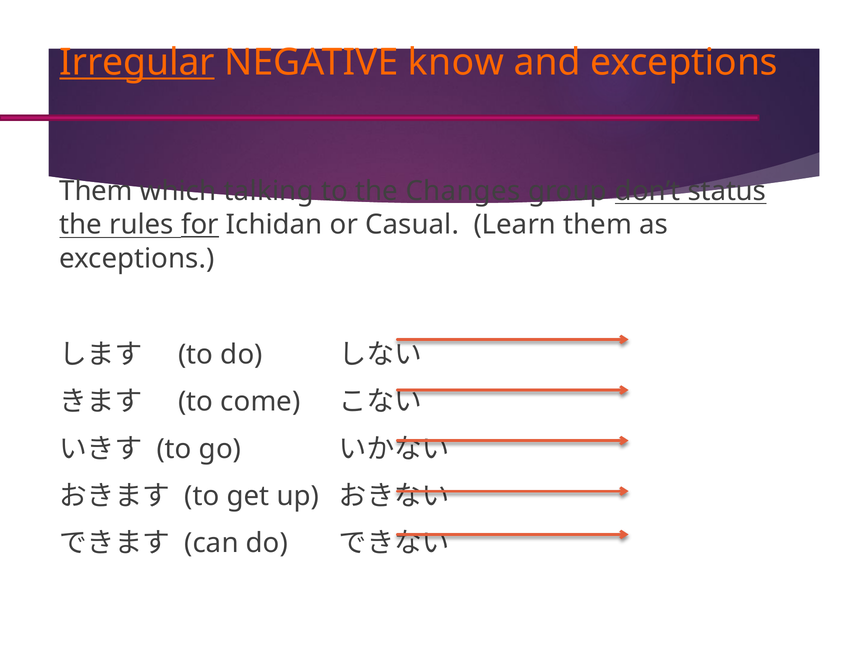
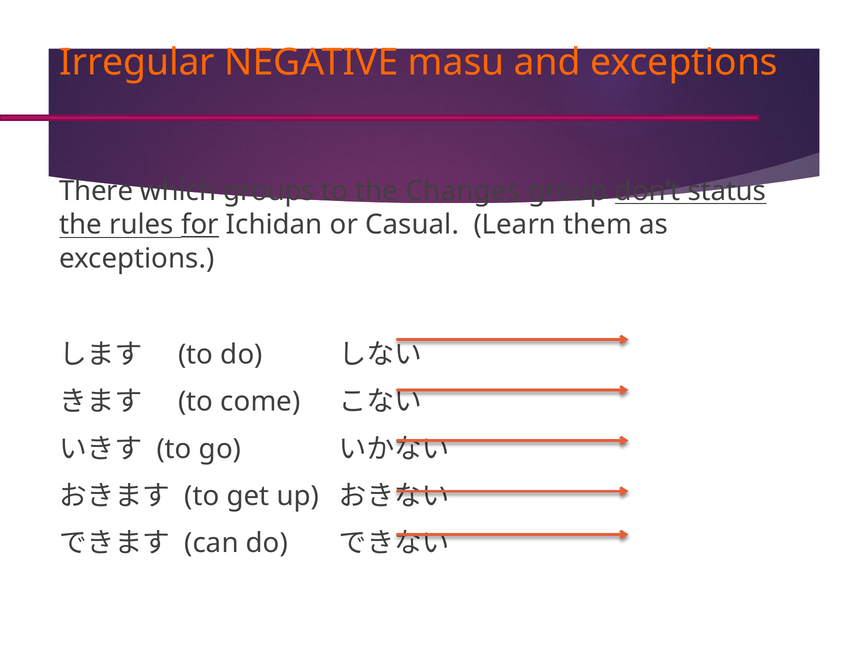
Irregular underline: present -> none
know: know -> masu
Them at (96, 191): Them -> There
talking: talking -> groups
